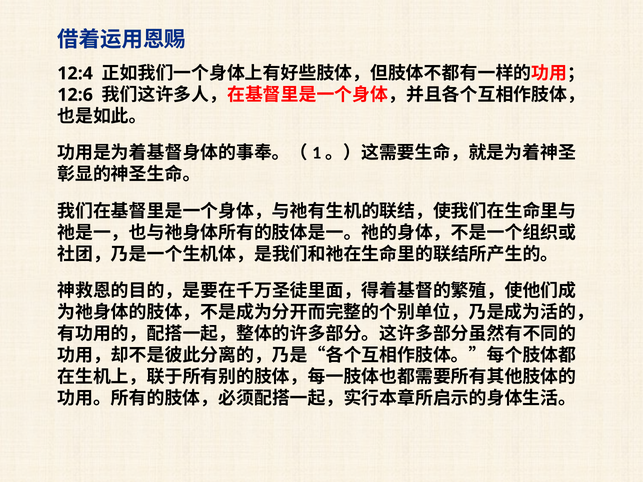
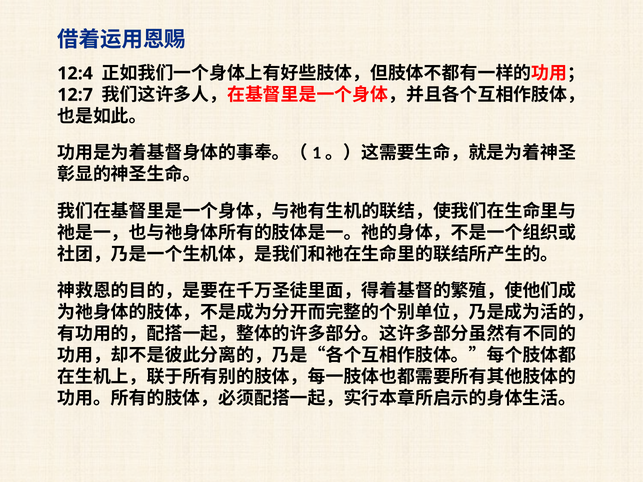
12:6: 12:6 -> 12:7
